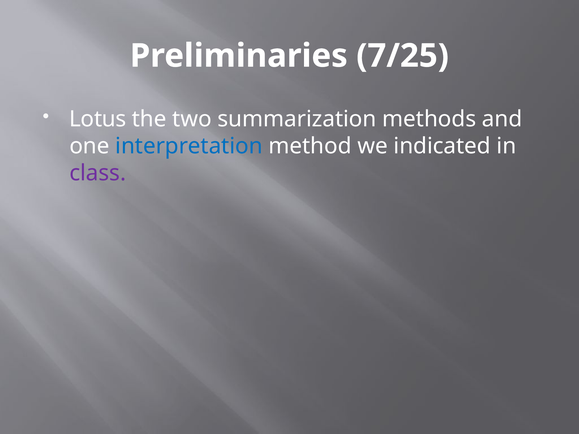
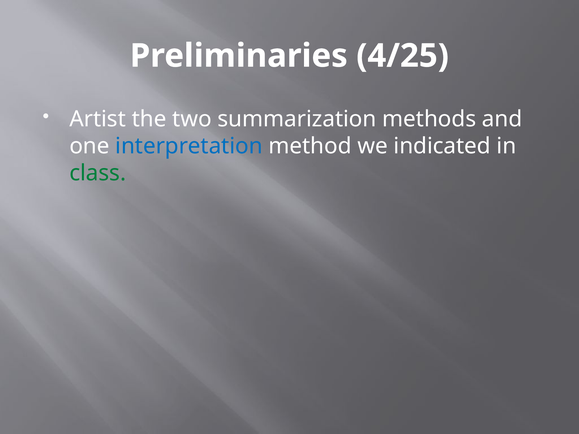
7/25: 7/25 -> 4/25
Lotus: Lotus -> Artist
class colour: purple -> green
